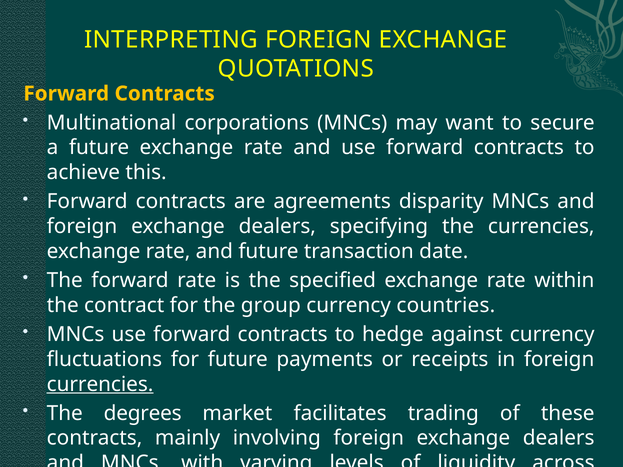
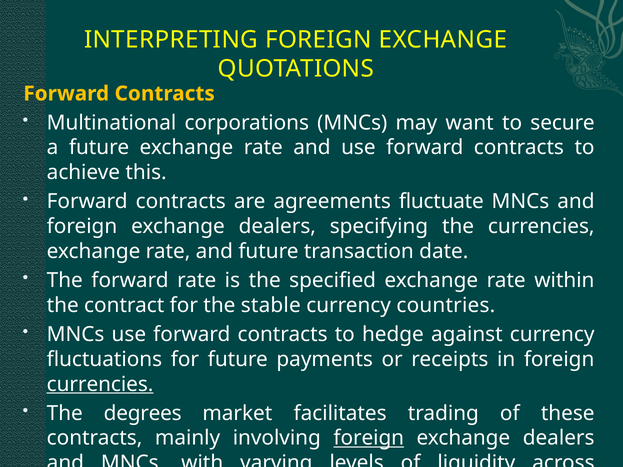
disparity: disparity -> fluctuate
group: group -> stable
foreign at (369, 438) underline: none -> present
